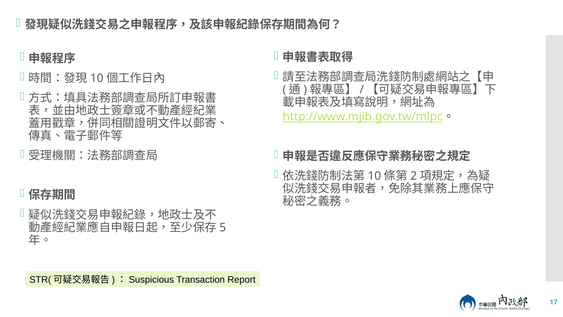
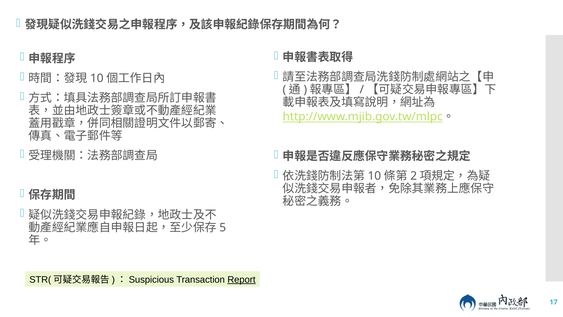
Report underline: none -> present
